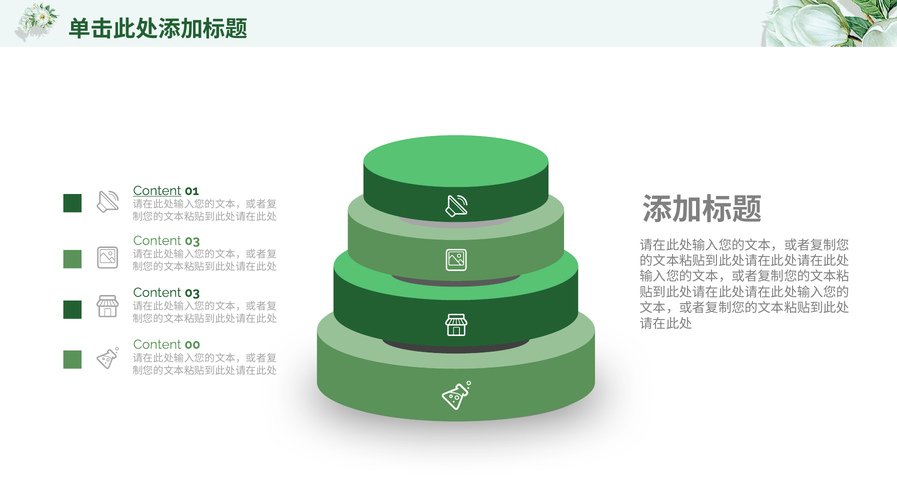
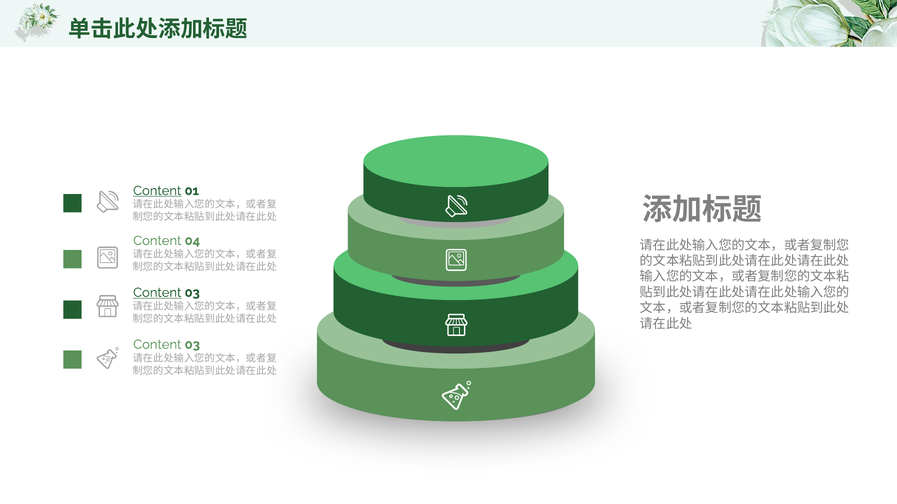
03 at (192, 241): 03 -> 04
Content at (157, 293) underline: none -> present
00 at (192, 345): 00 -> 03
